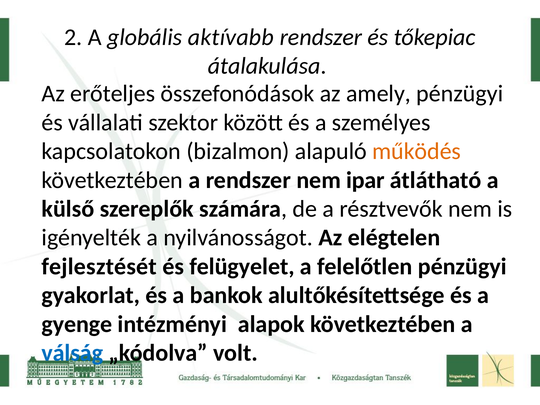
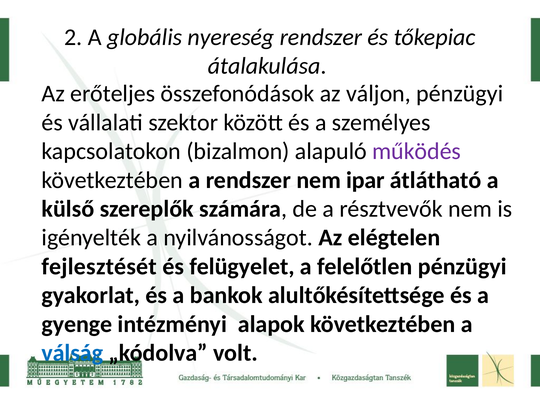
aktívabb: aktívabb -> nyereség
amely: amely -> váljon
működés colour: orange -> purple
